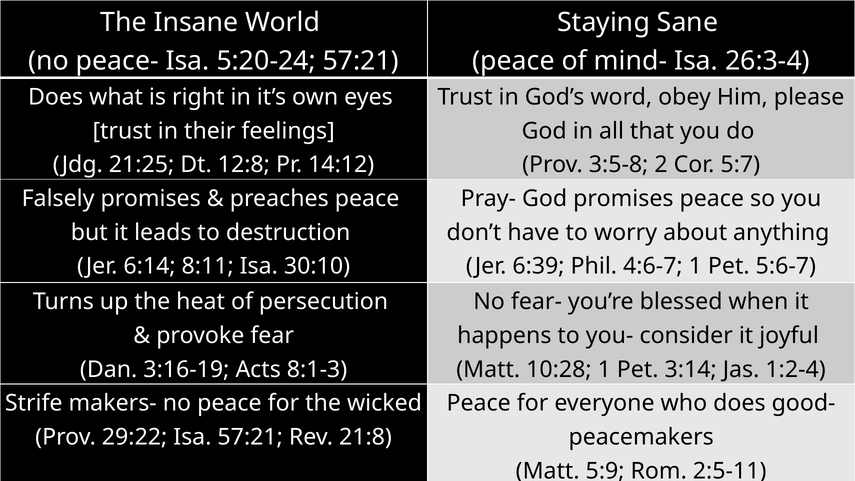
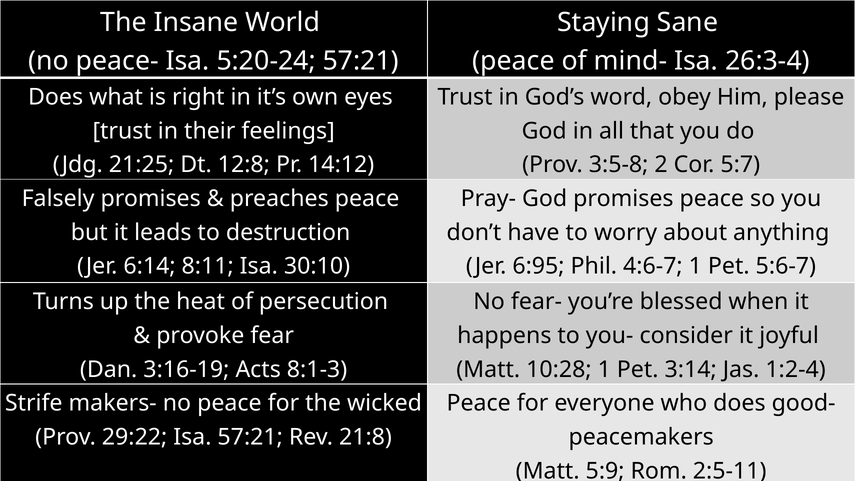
6:39: 6:39 -> 6:95
